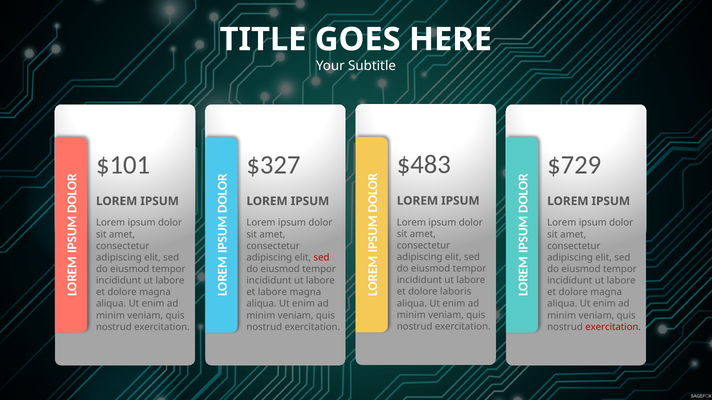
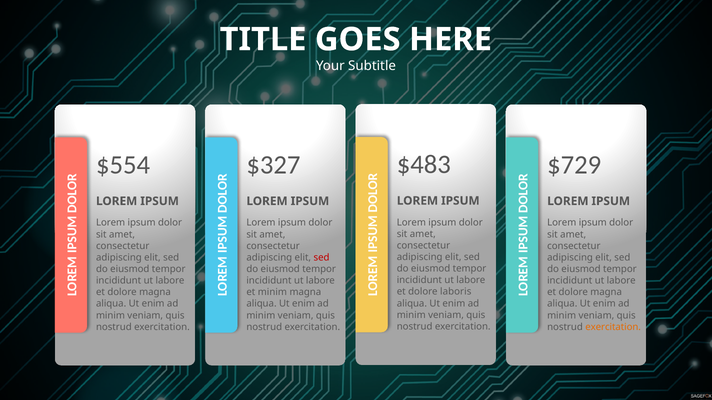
$101: $101 -> $554
et labore: labore -> minim
exercitation at (613, 327) colour: red -> orange
